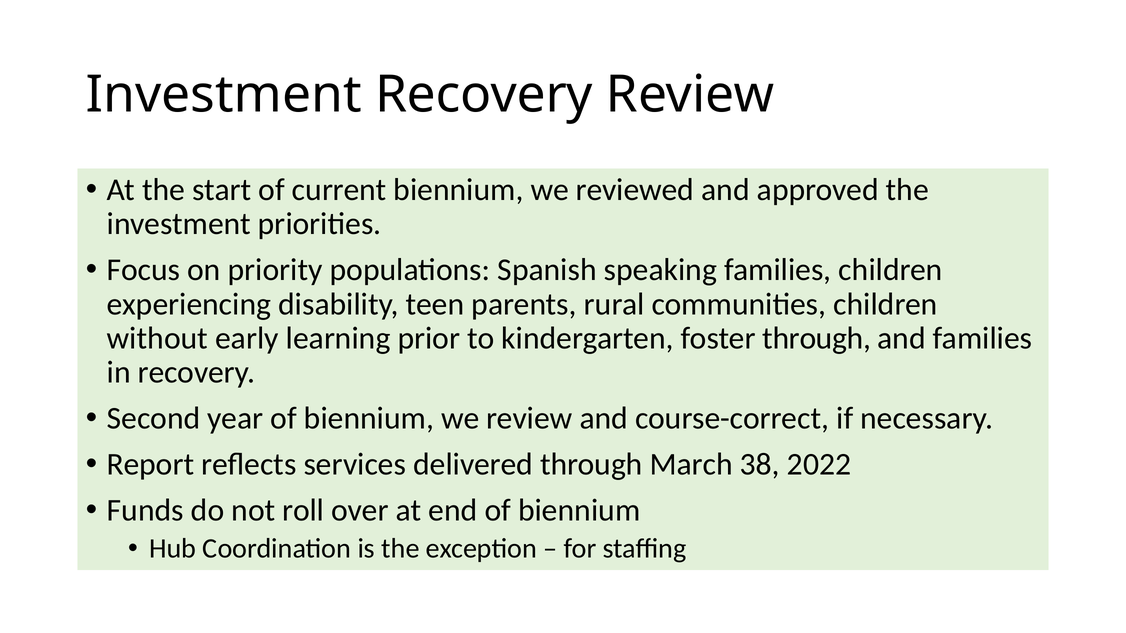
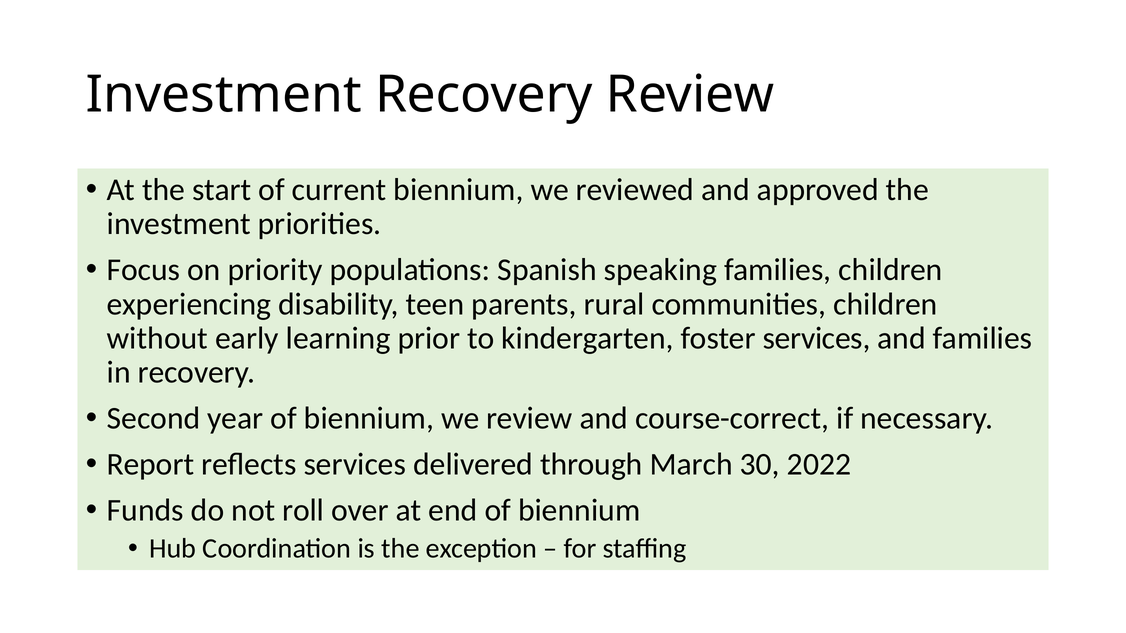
foster through: through -> services
38: 38 -> 30
